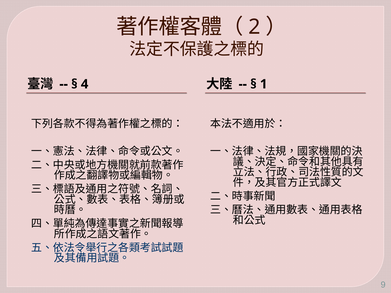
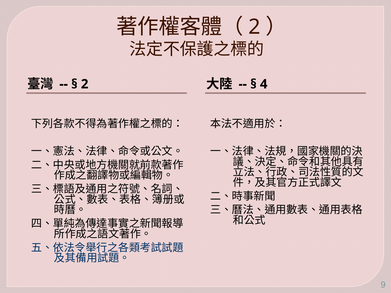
4 at (85, 84): 4 -> 2
1: 1 -> 4
